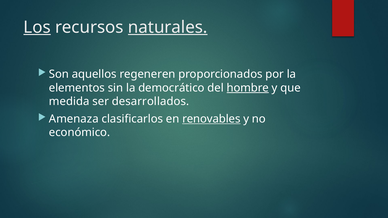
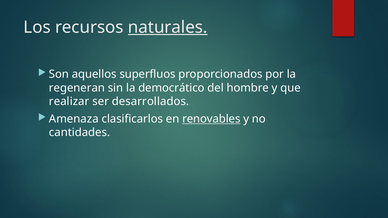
Los underline: present -> none
regeneren: regeneren -> superfluos
elementos: elementos -> regeneran
hombre underline: present -> none
medida: medida -> realizar
económico: económico -> cantidades
